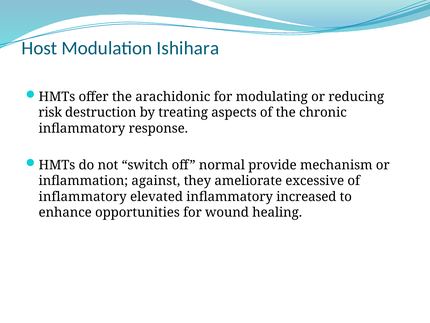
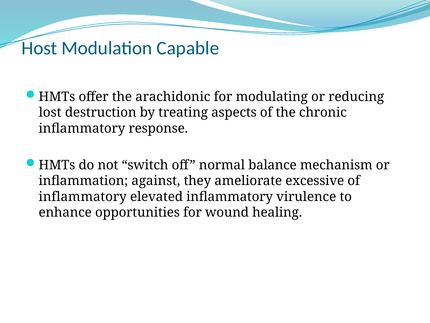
Ishihara: Ishihara -> Capable
risk: risk -> lost
provide: provide -> balance
increased: increased -> virulence
